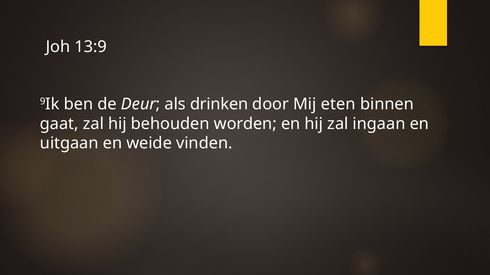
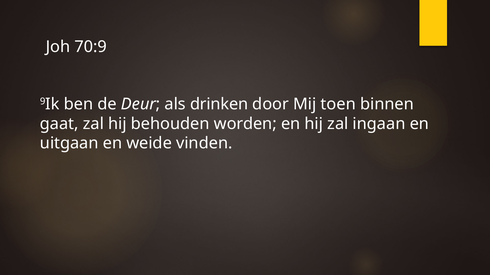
13:9: 13:9 -> 70:9
eten: eten -> toen
